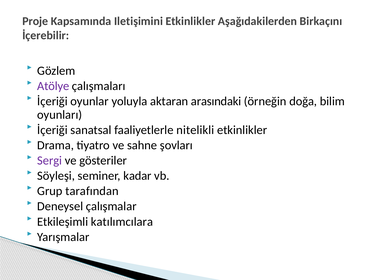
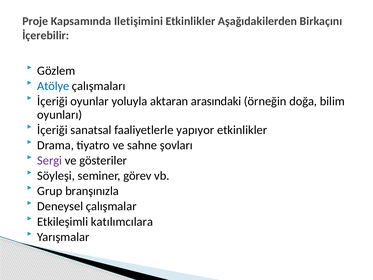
Atölye colour: purple -> blue
nitelikli: nitelikli -> yapıyor
kadar: kadar -> görev
tarafından: tarafından -> branşınızla
